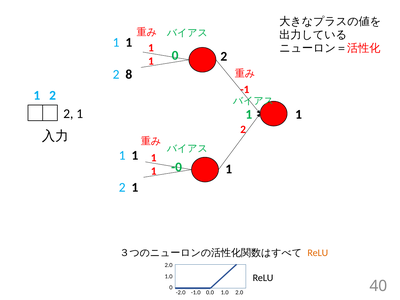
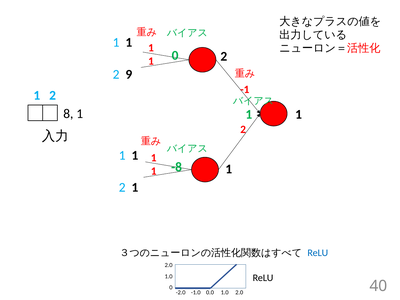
8: 8 -> 9
2 at (68, 114): 2 -> 8
-0: -0 -> -8
ReLU at (318, 253) colour: orange -> blue
